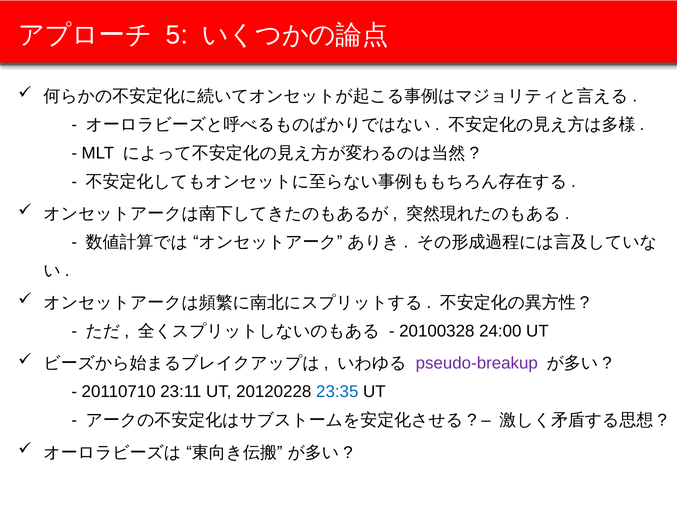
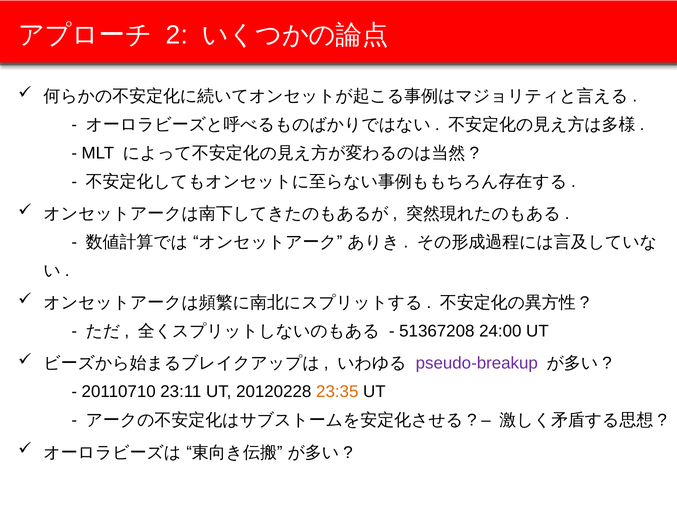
5: 5 -> 2
20100328: 20100328 -> 51367208
23:35 colour: blue -> orange
